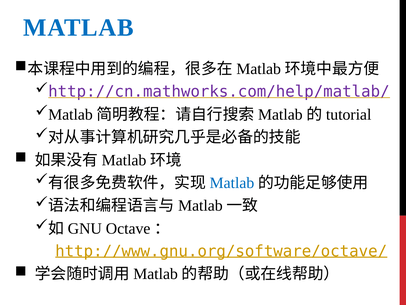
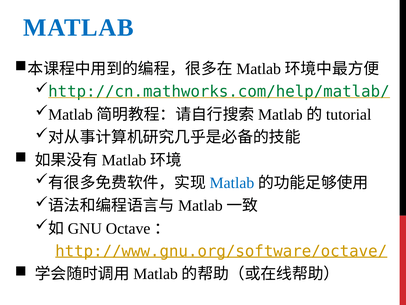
http://cn.mathworks.com/help/matlab/ colour: purple -> green
